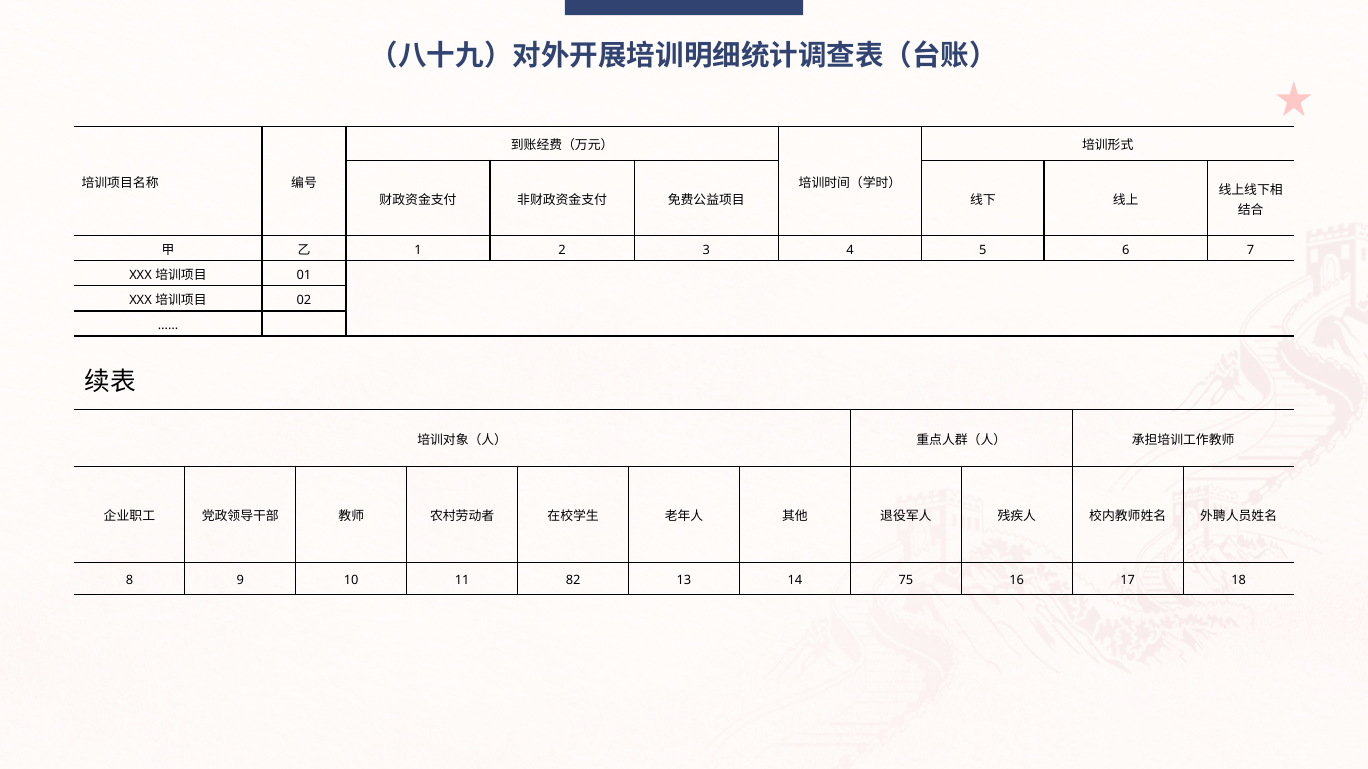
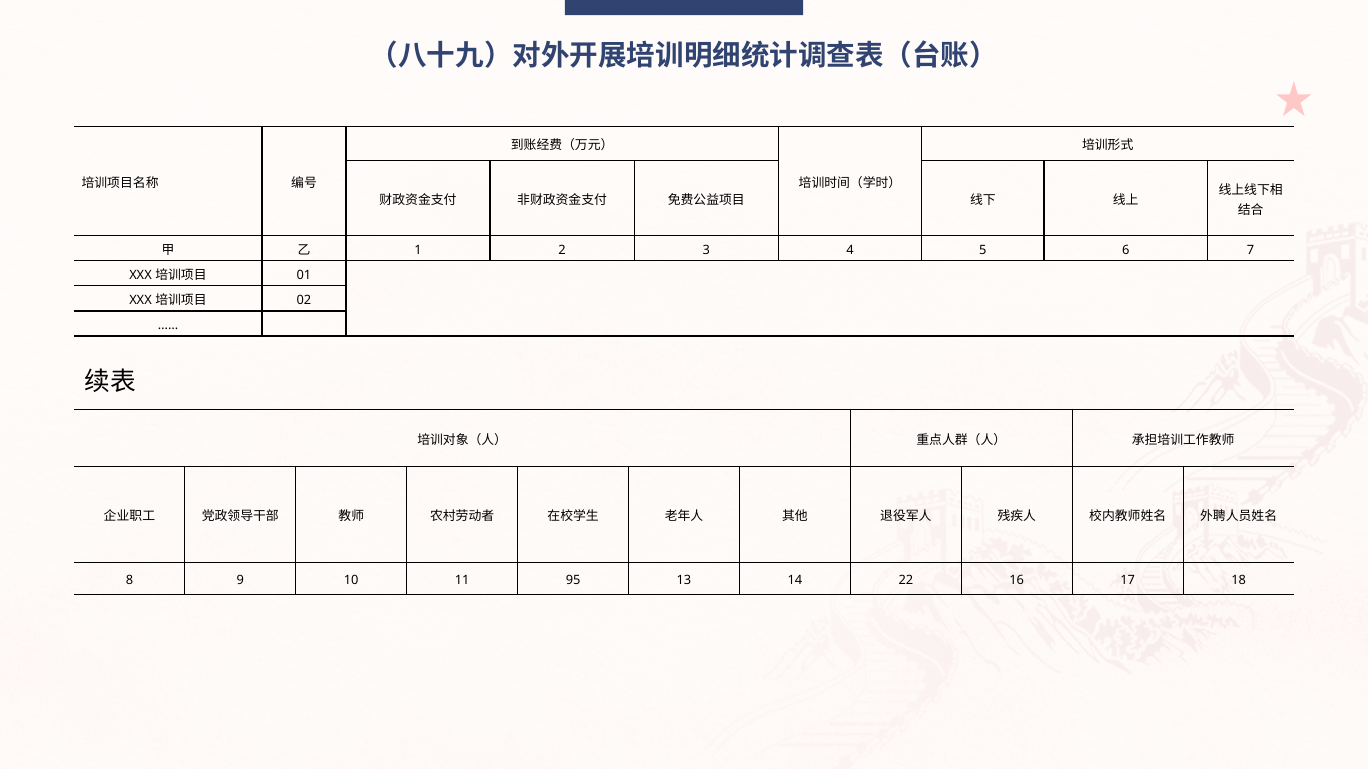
82: 82 -> 95
75: 75 -> 22
